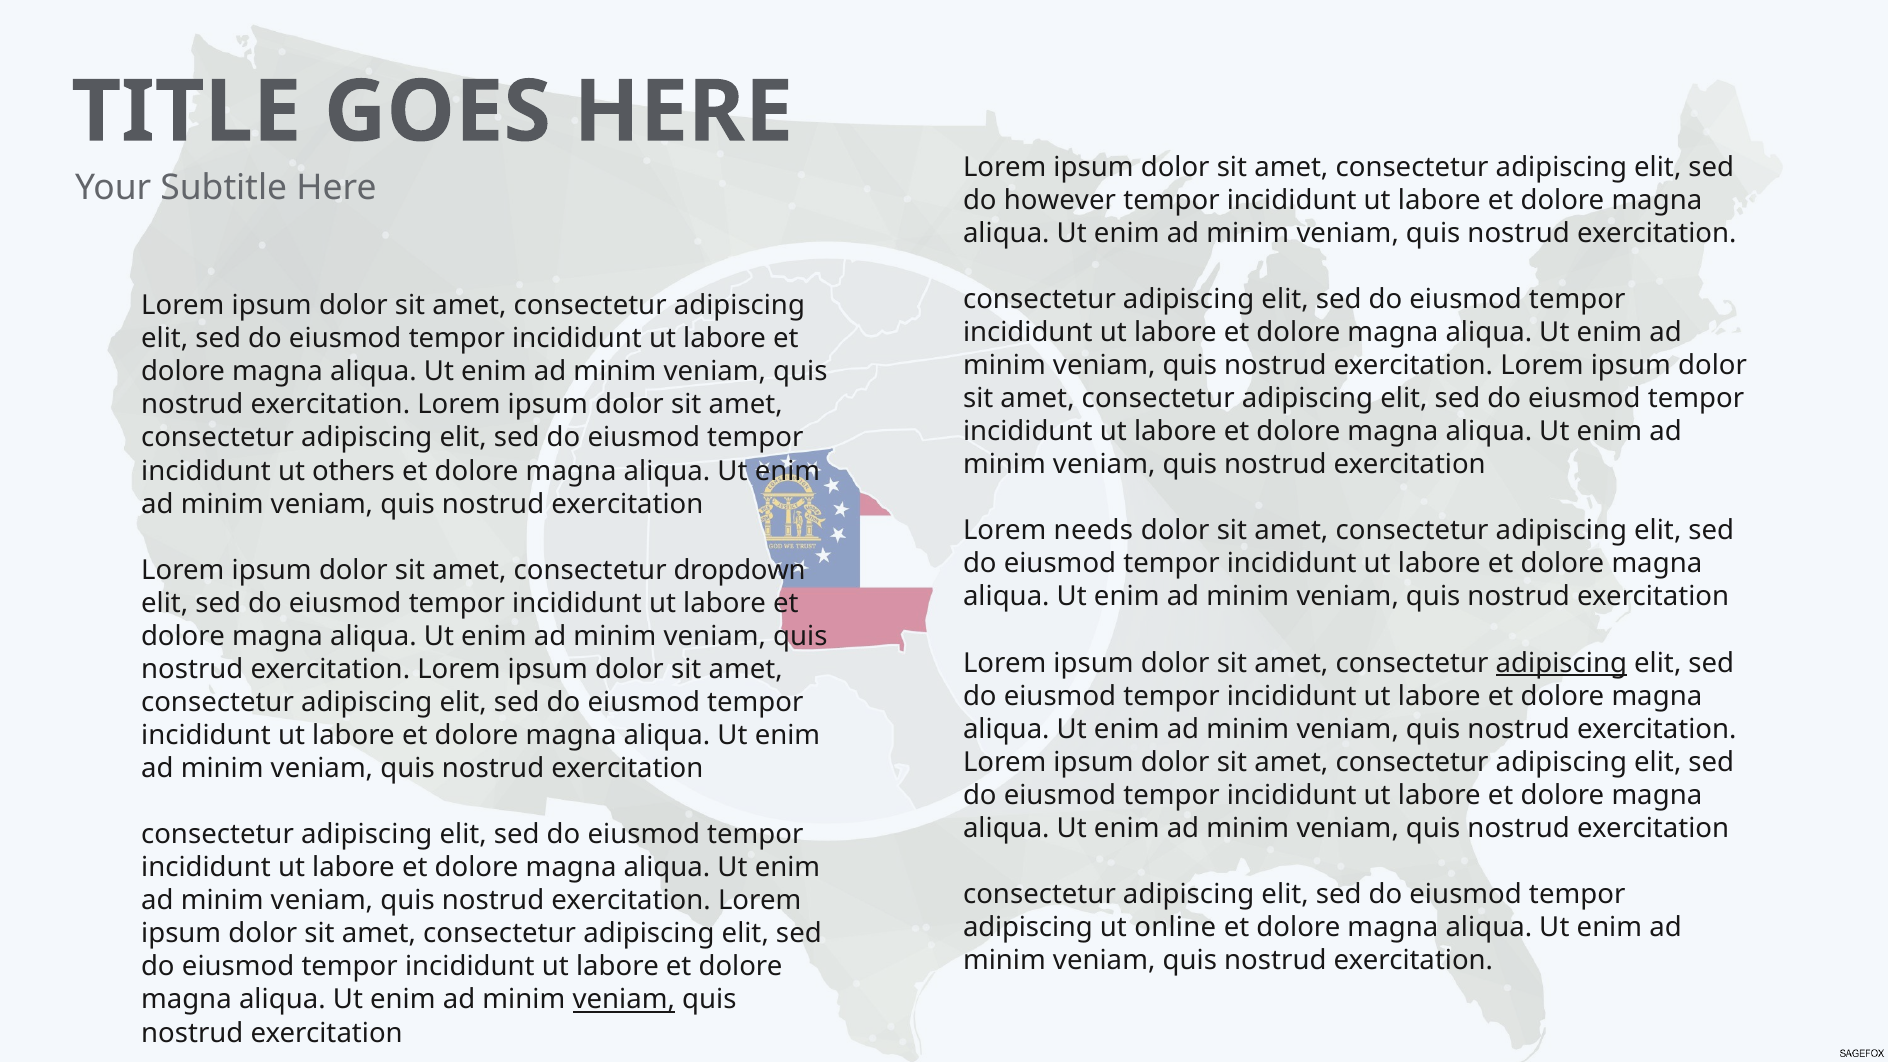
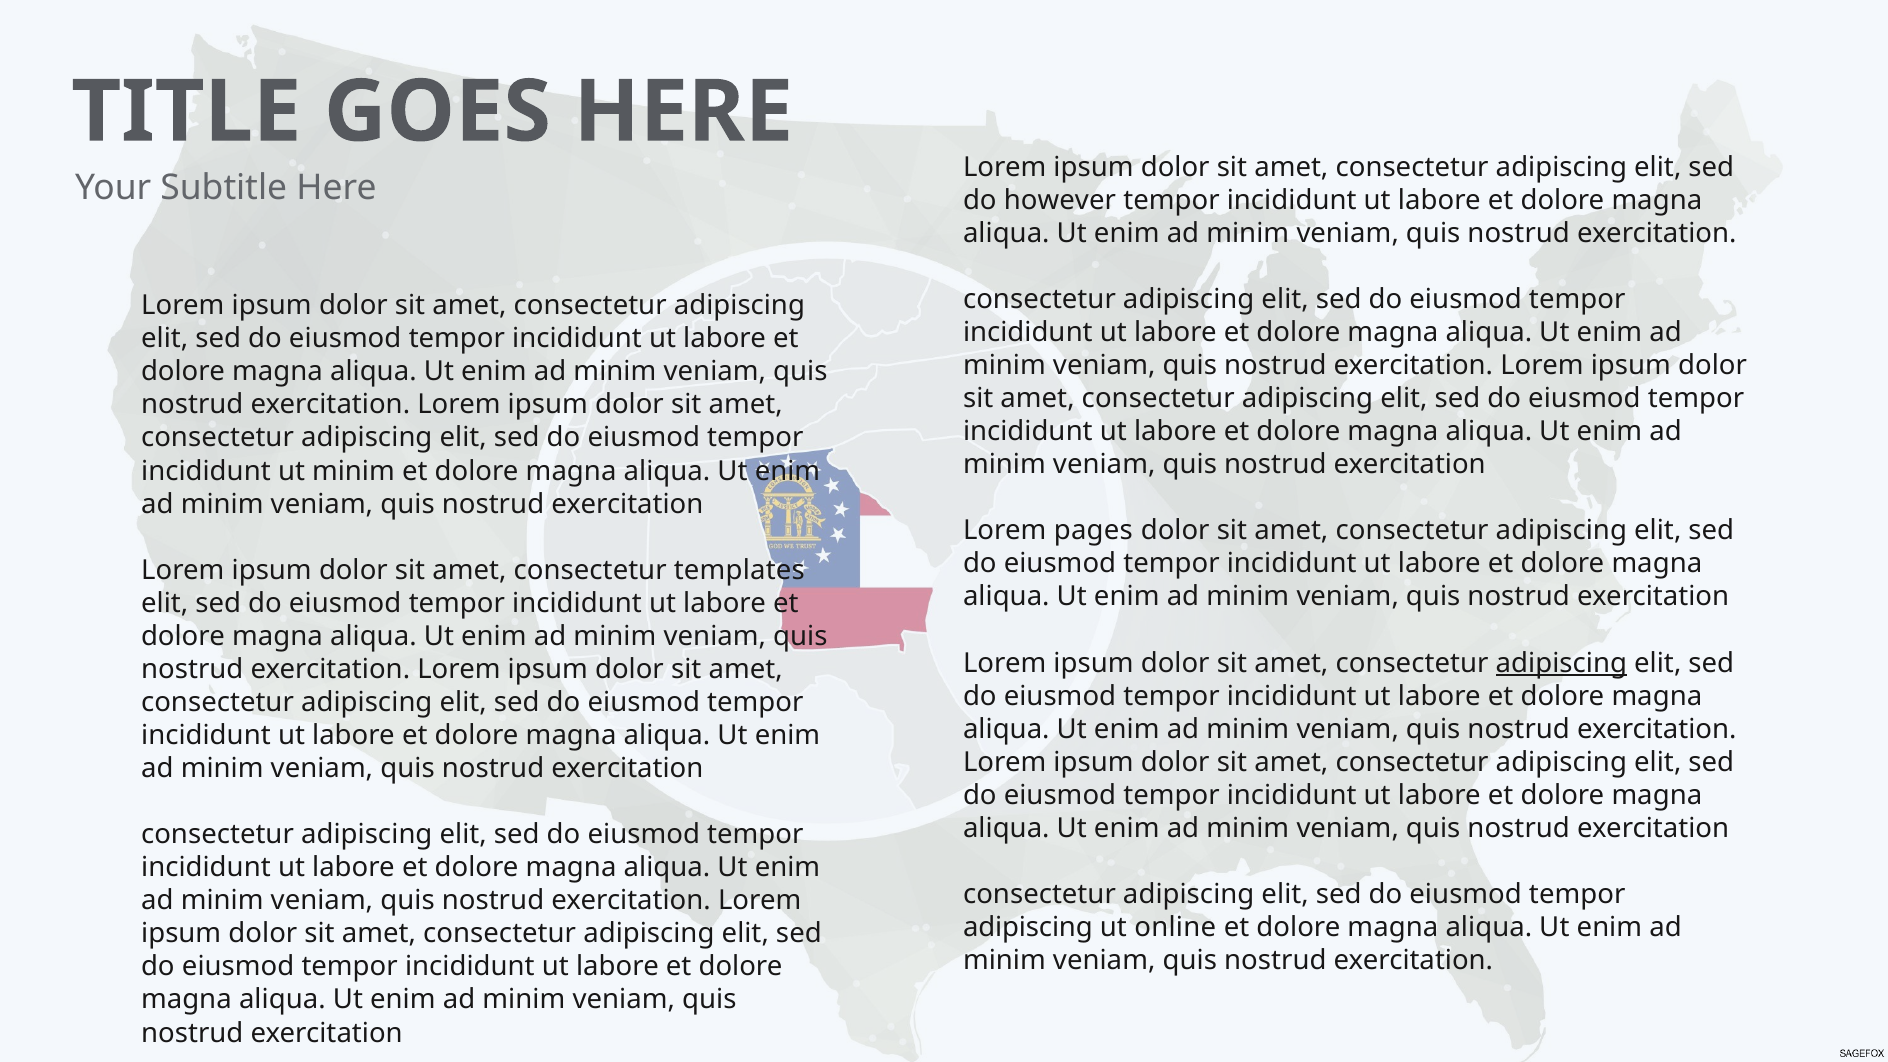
ut others: others -> minim
needs: needs -> pages
dropdown: dropdown -> templates
veniam at (624, 1000) underline: present -> none
